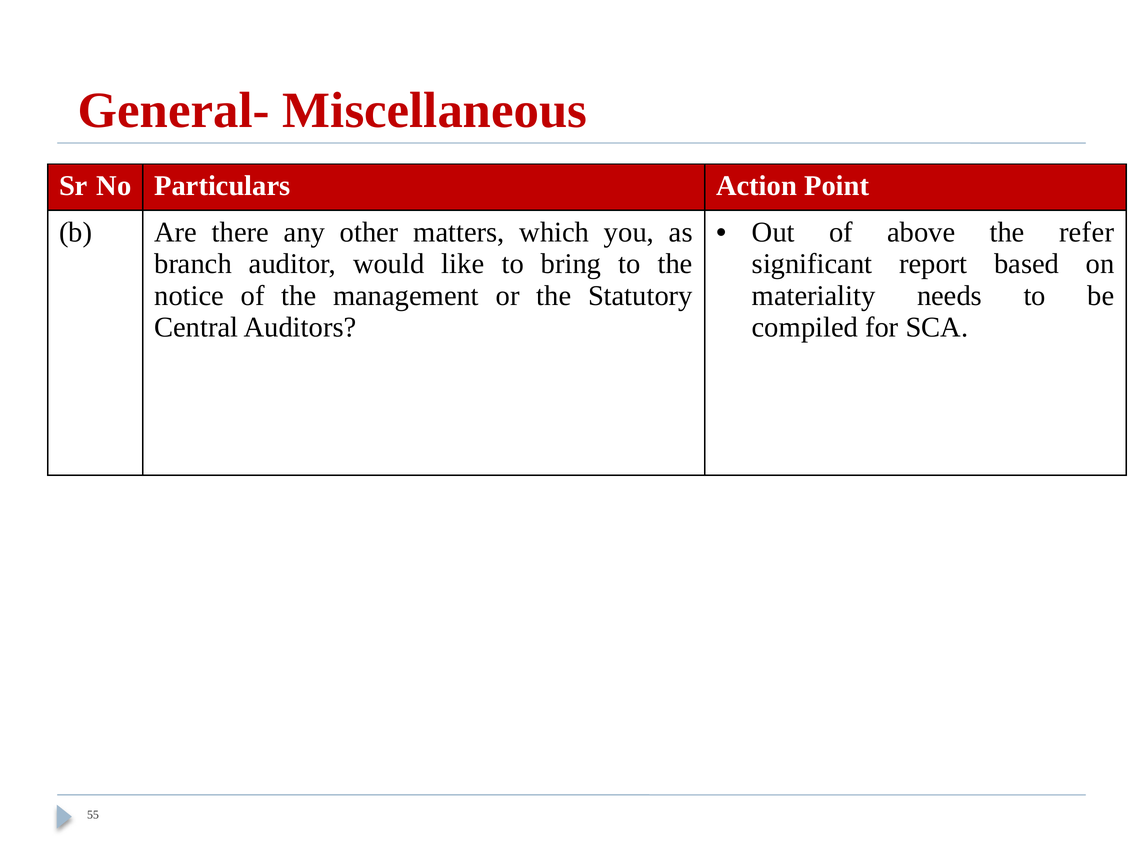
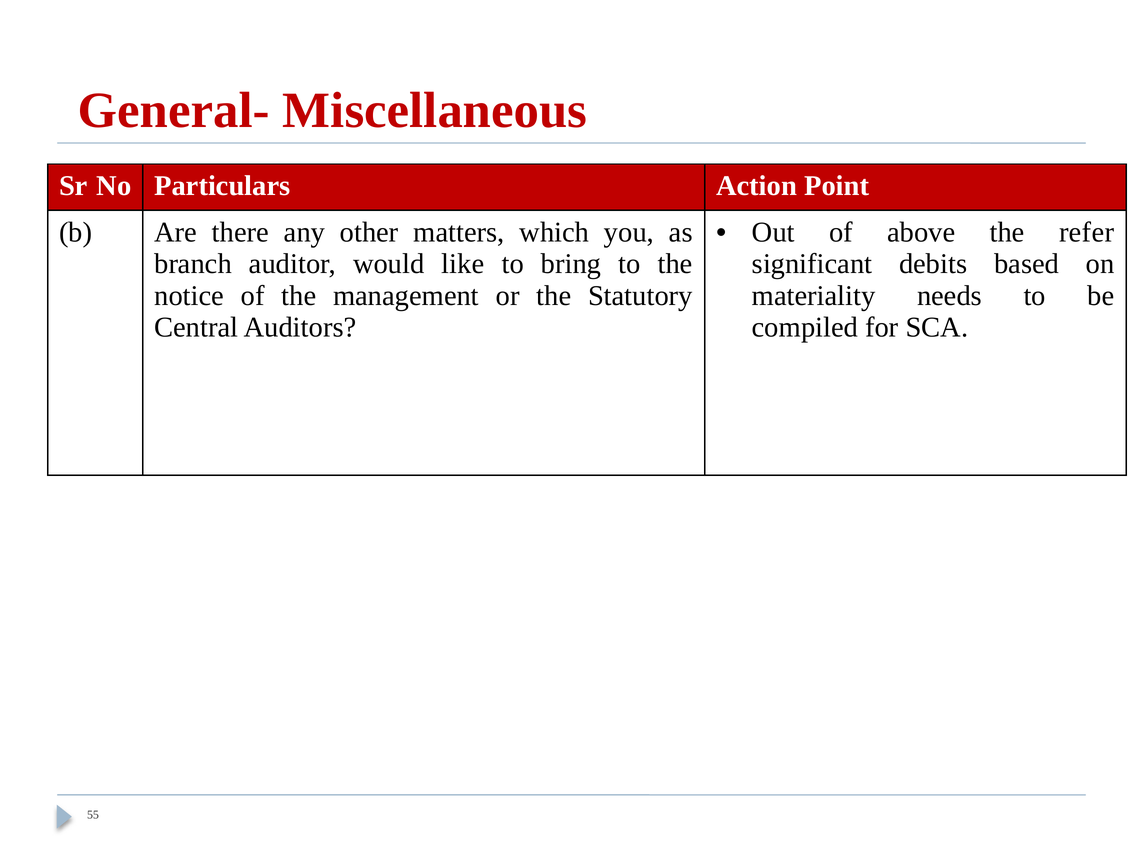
report: report -> debits
